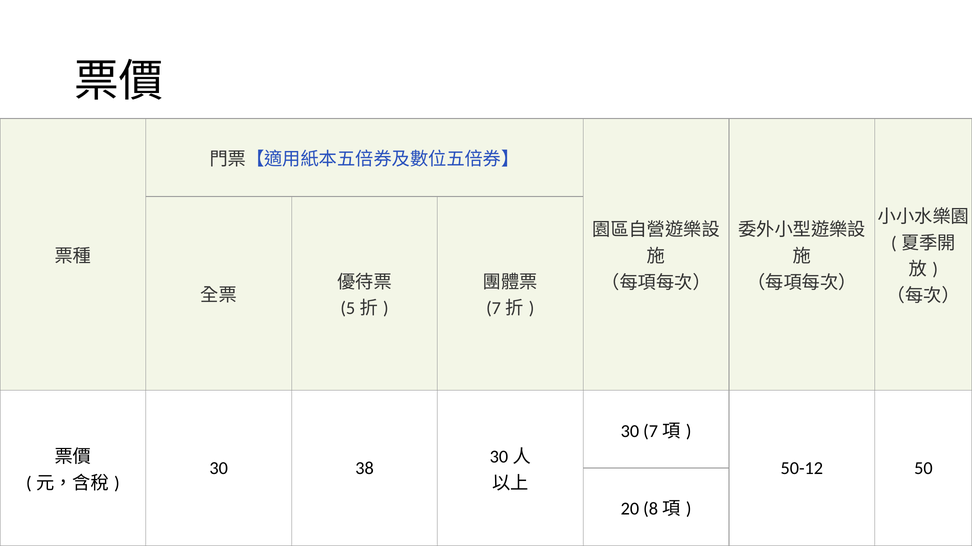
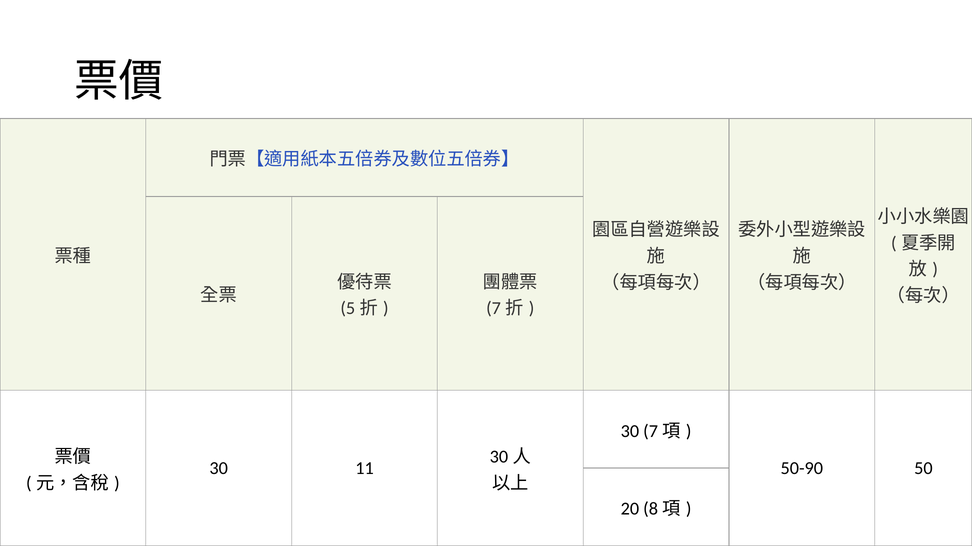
38: 38 -> 11
50-12: 50-12 -> 50-90
